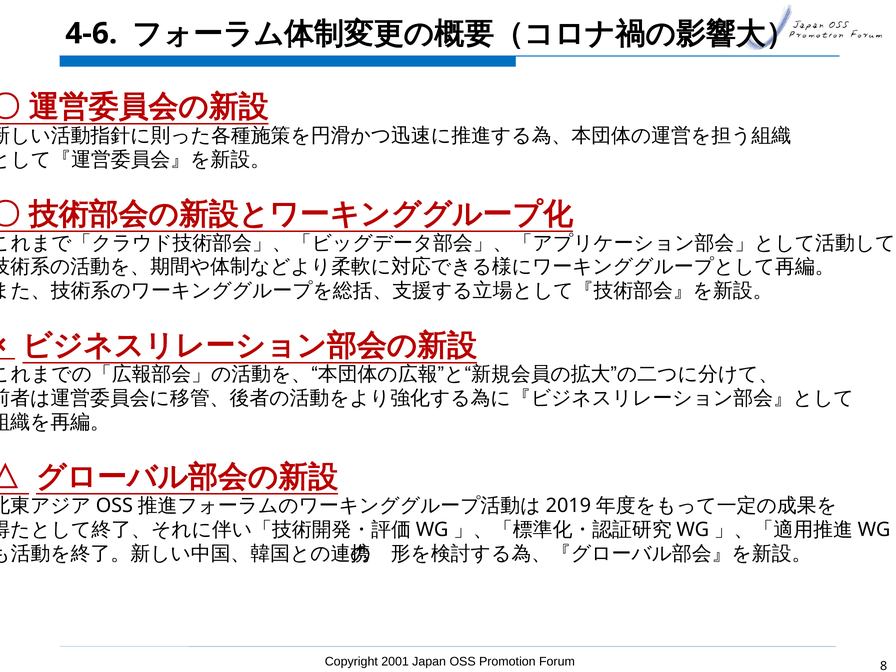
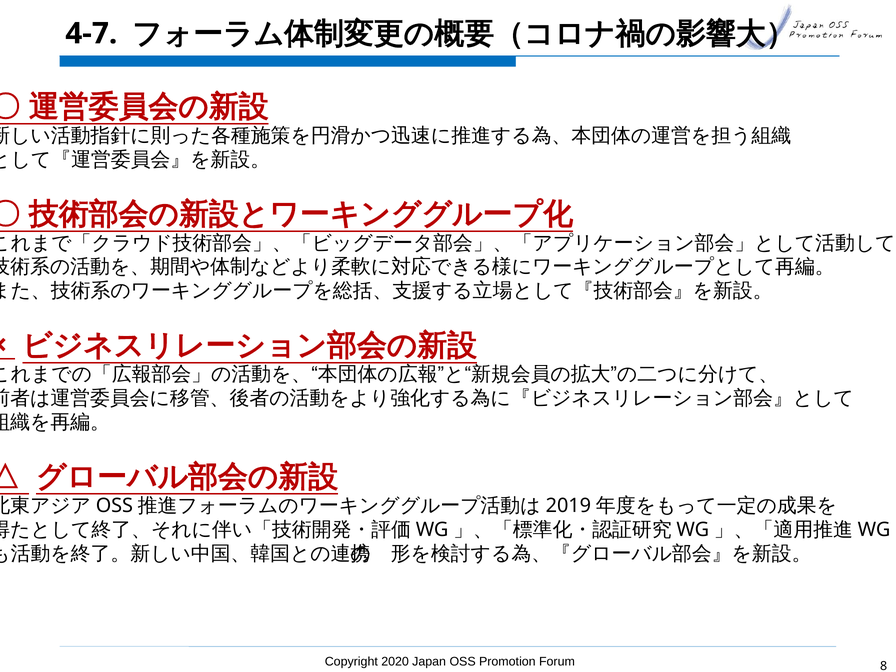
4-6: 4-6 -> 4-7
2001: 2001 -> 2020
